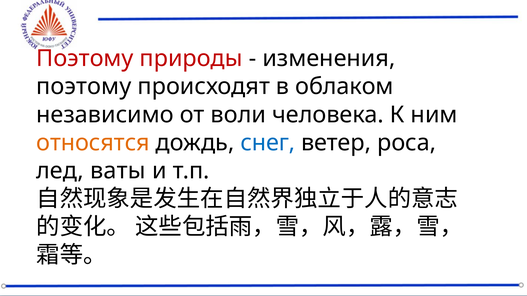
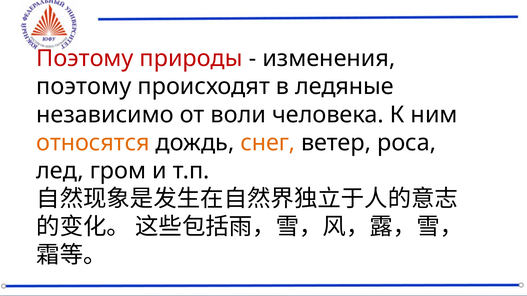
облаком: облаком -> ледяные
снег colour: blue -> orange
ваты: ваты -> гром
